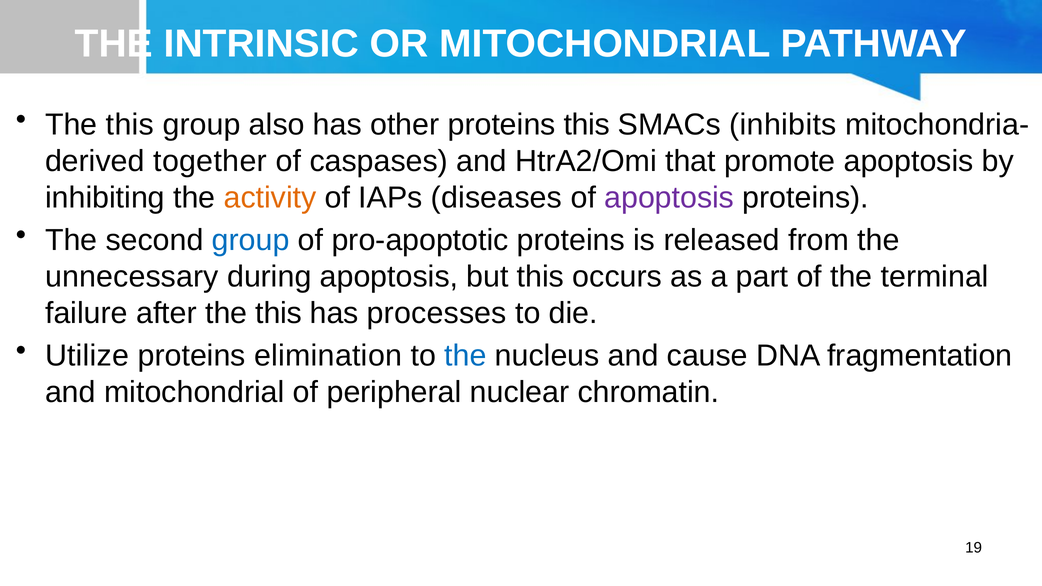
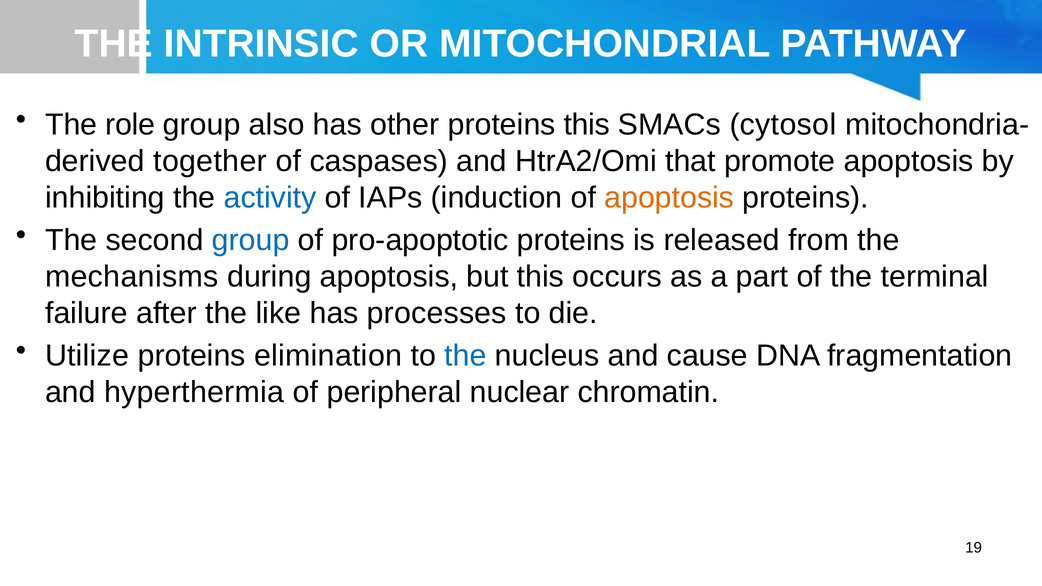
this at (130, 125): this -> role
inhibits: inhibits -> cytosol
activity colour: orange -> blue
diseases: diseases -> induction
apoptosis at (669, 198) colour: purple -> orange
unnecessary: unnecessary -> mechanisms
after the this: this -> like
and mitochondrial: mitochondrial -> hyperthermia
